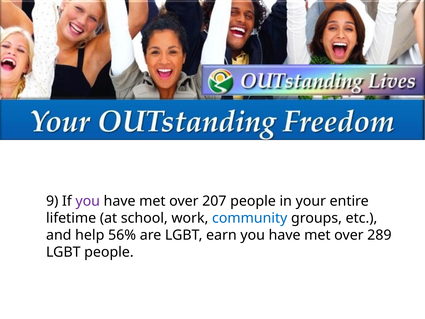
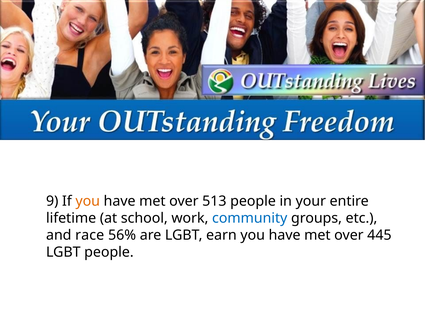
you at (88, 201) colour: purple -> orange
207: 207 -> 513
help: help -> race
289: 289 -> 445
